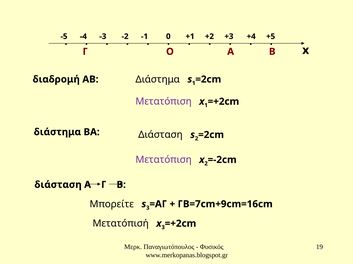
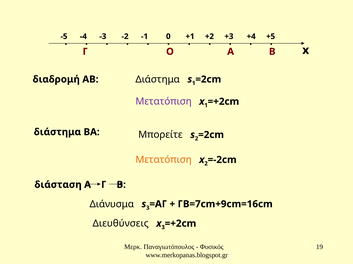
ΒΑ Διάσταση: Διάσταση -> Μπορείτε
Μετατόπιση at (164, 160) colour: purple -> orange
Μπορείτε: Μπορείτε -> Διάνυσμα
Μετατόπισή: Μετατόπισή -> Διευθύνσεις
